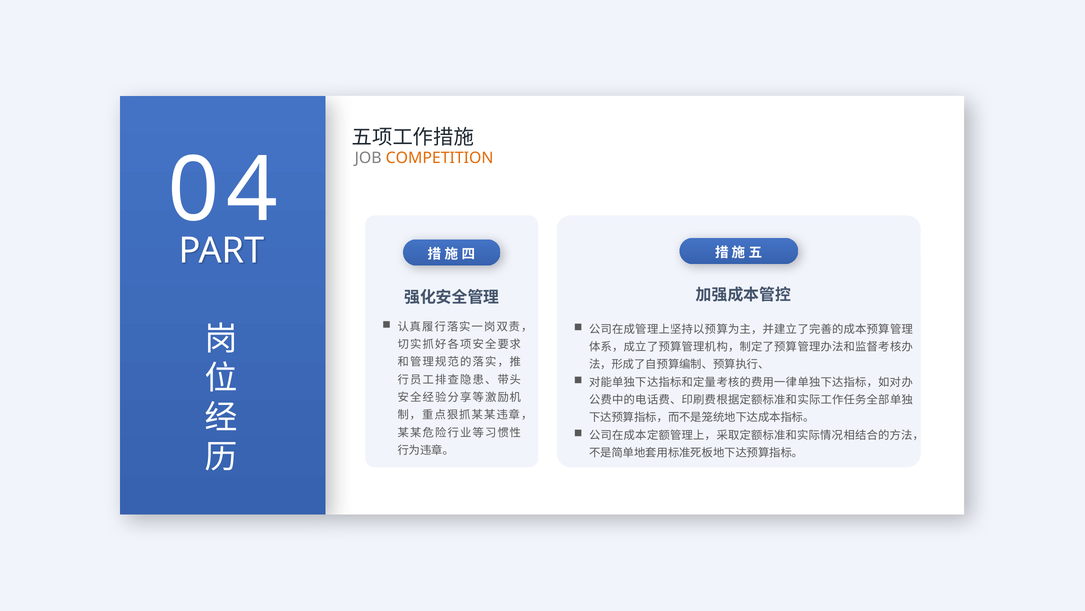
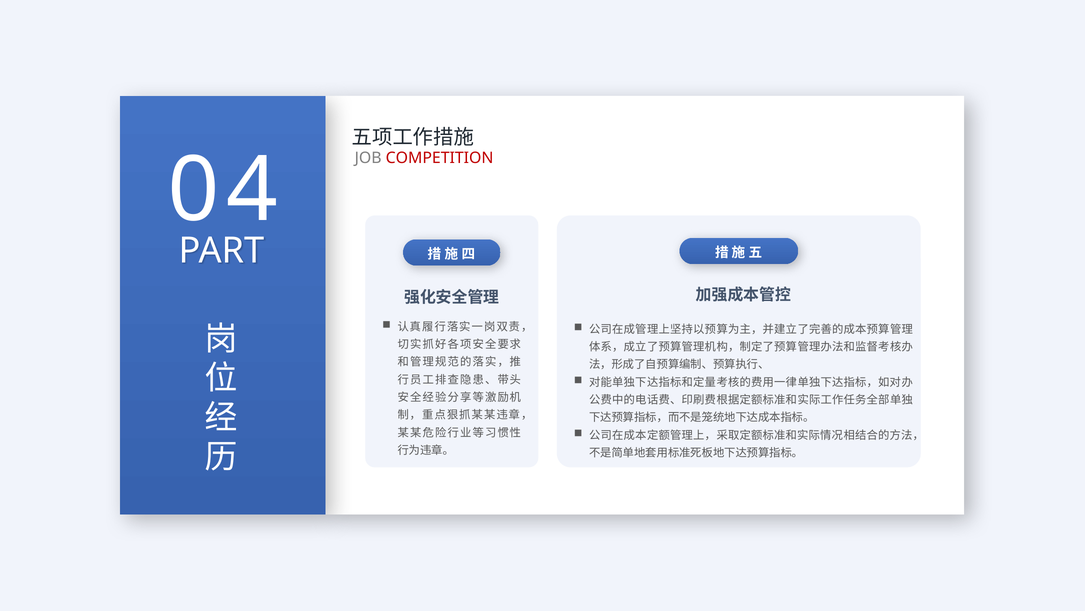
COMPETITION colour: orange -> red
